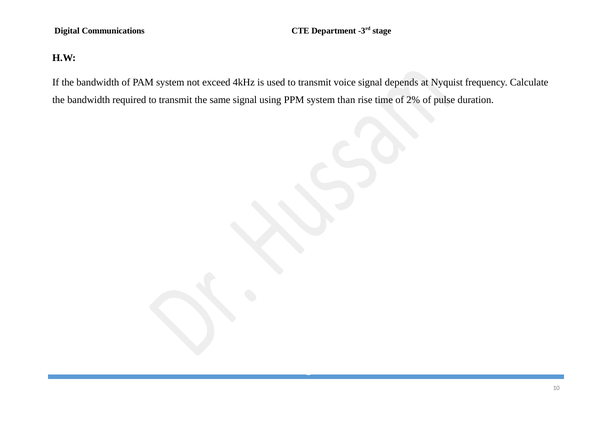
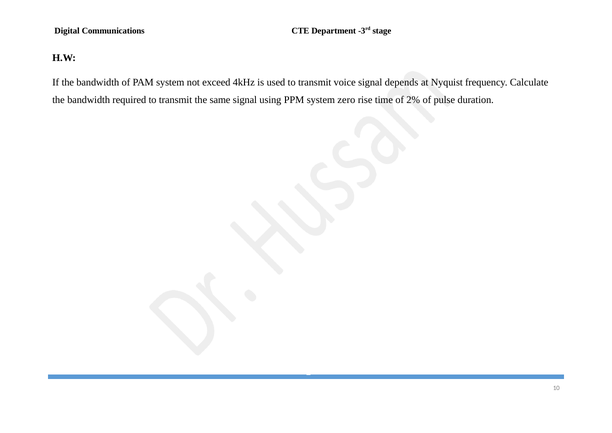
than: than -> zero
